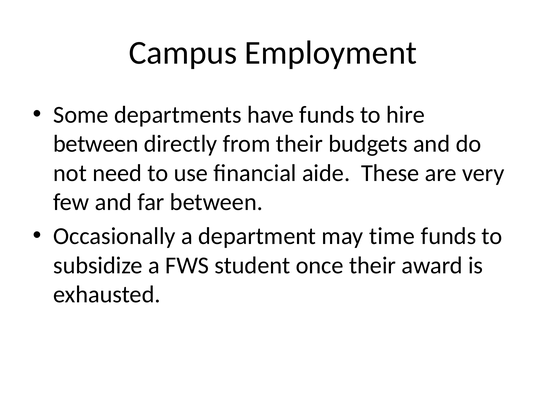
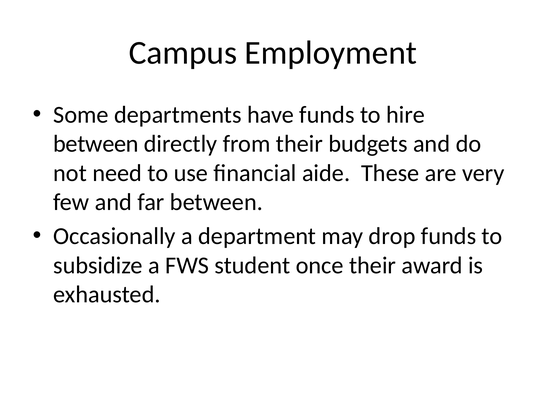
time: time -> drop
